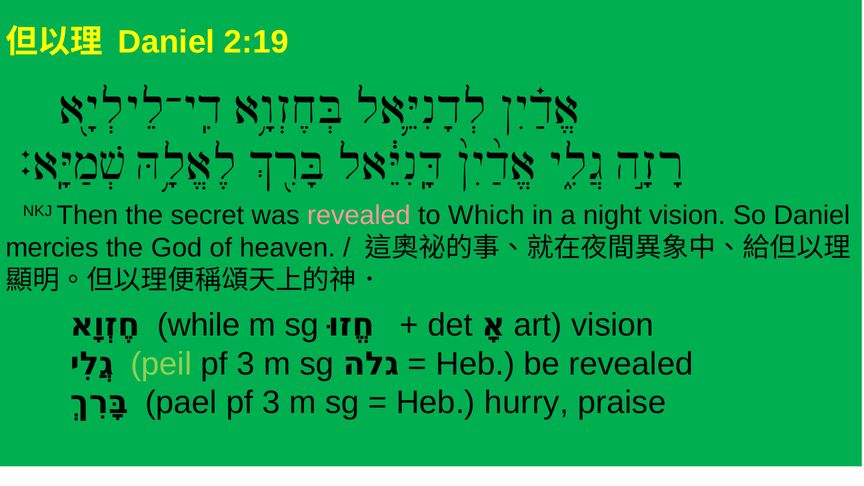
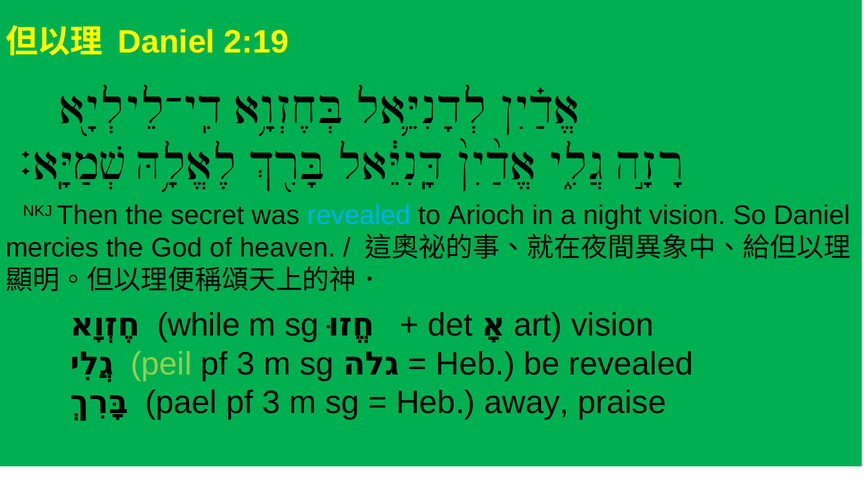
revealed at (359, 216) colour: pink -> light blue
Which: Which -> Arioch
hurry: hurry -> away
